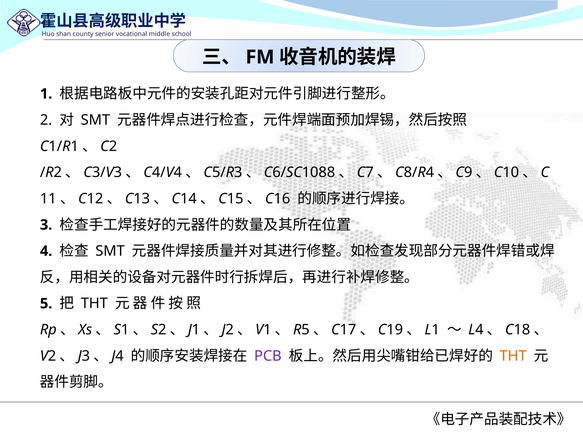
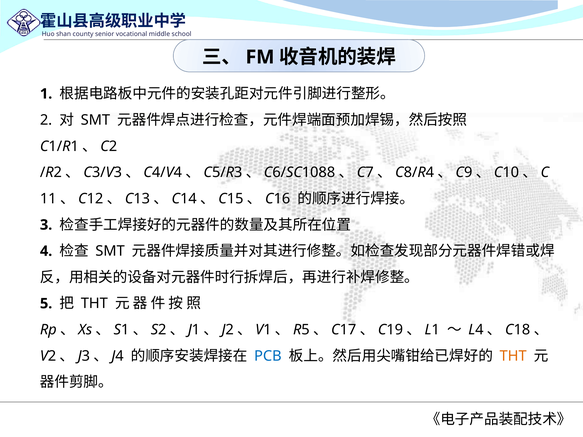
PCB colour: purple -> blue
